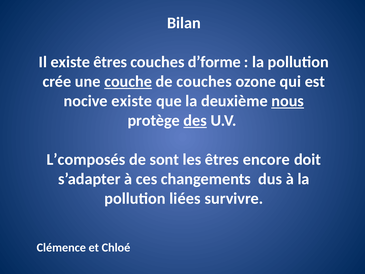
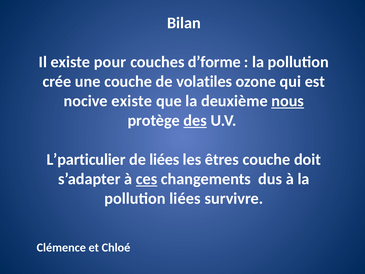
existe êtres: êtres -> pour
couche at (128, 81) underline: present -> none
de couches: couches -> volatiles
L’composés: L’composés -> L’particulier
de sont: sont -> liées
êtres encore: encore -> couche
ces underline: none -> present
